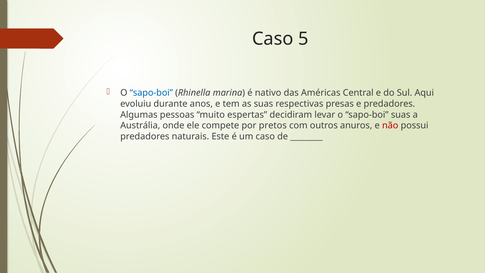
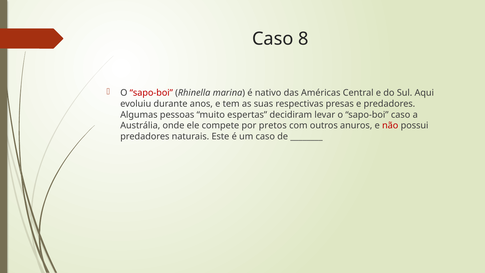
5: 5 -> 8
sapo-boi at (151, 93) colour: blue -> red
sapo-boi suas: suas -> caso
